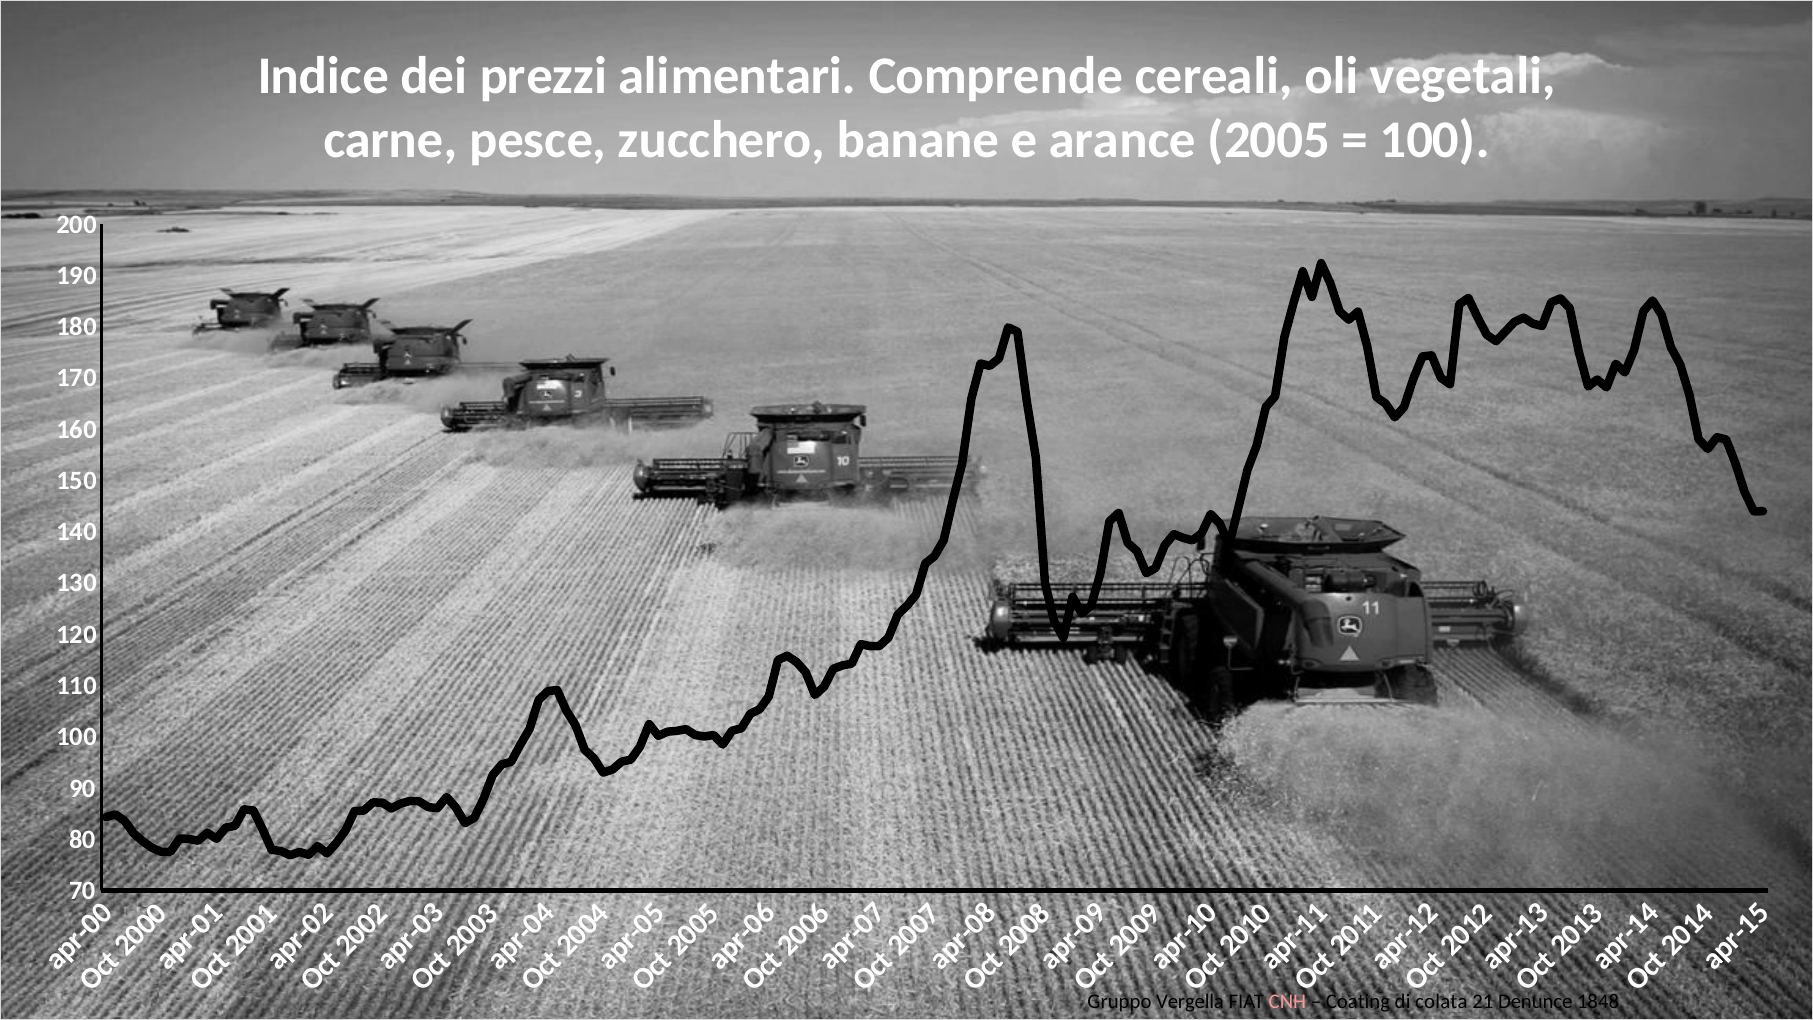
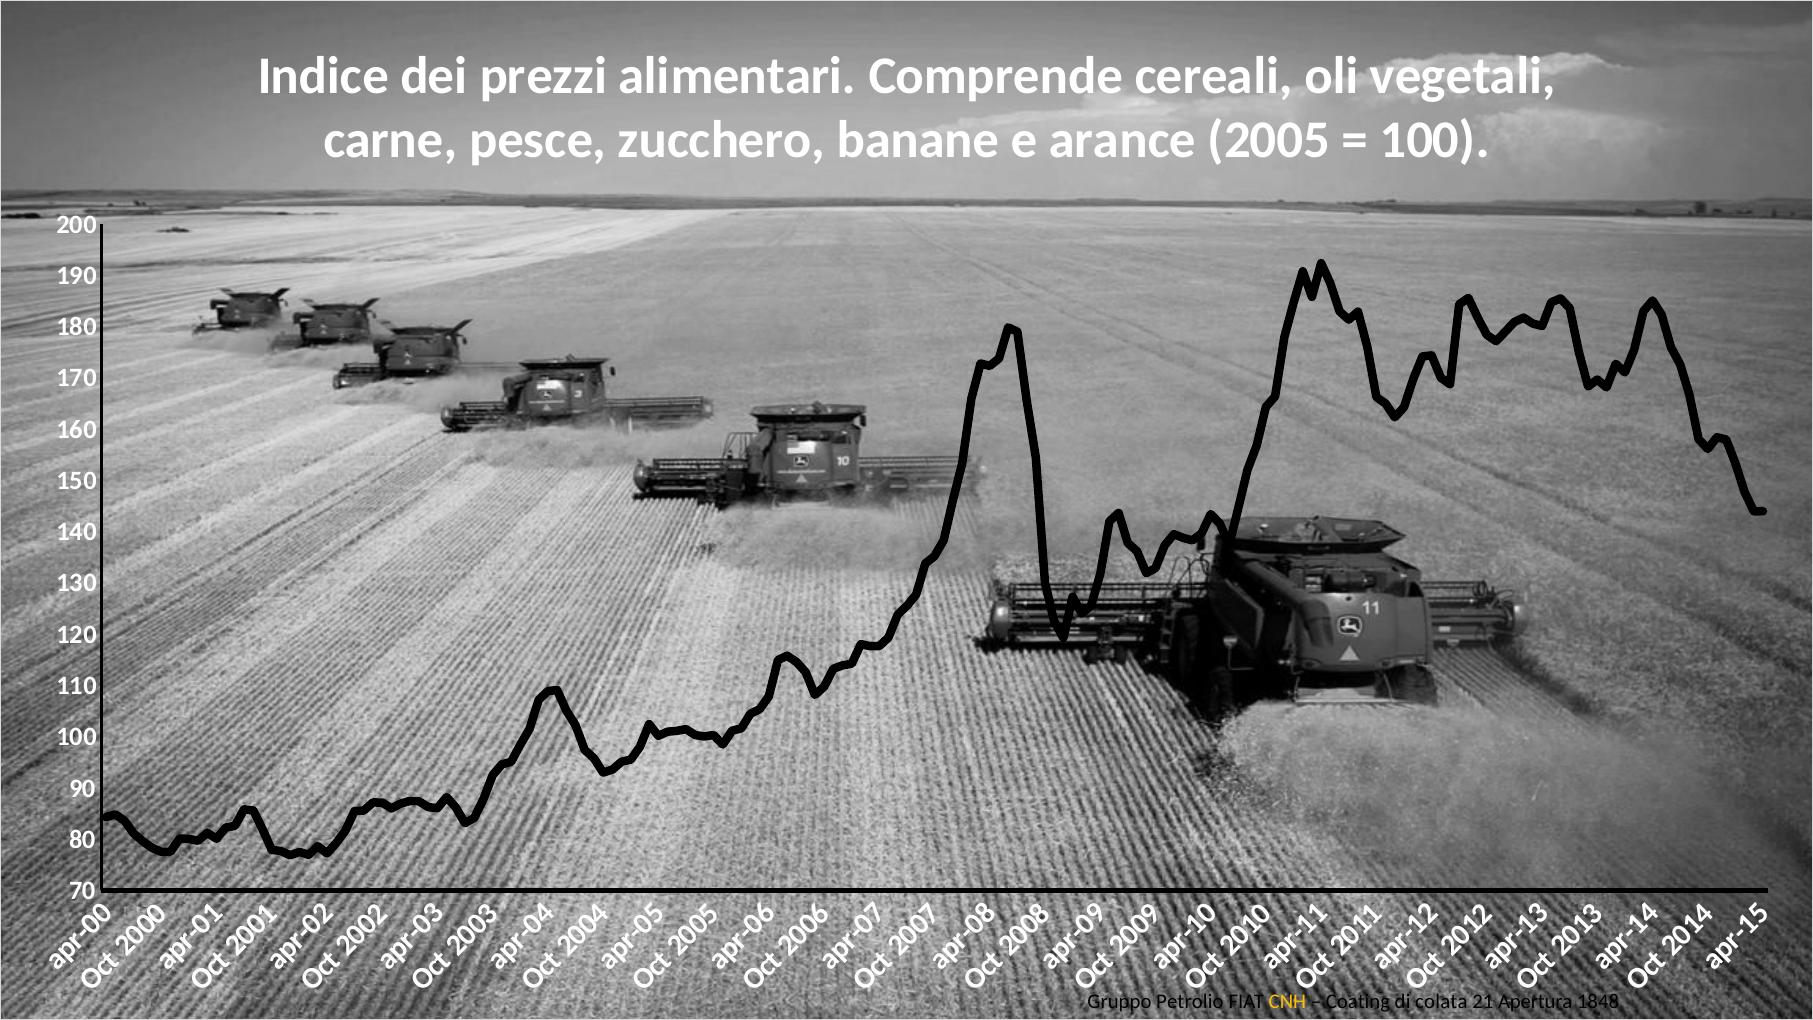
Vergella: Vergella -> Petrolio
CNH colour: pink -> yellow
Denunce: Denunce -> Apertura
